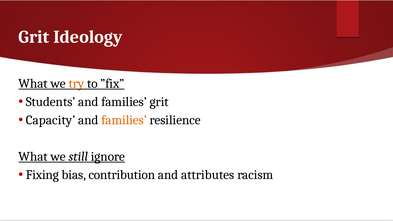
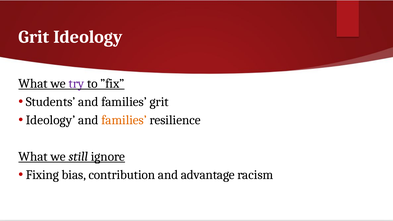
try colour: orange -> purple
Capacity at (51, 120): Capacity -> Ideology
attributes: attributes -> advantage
